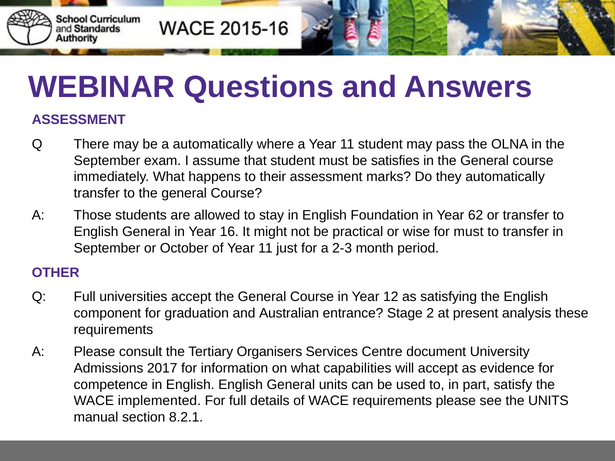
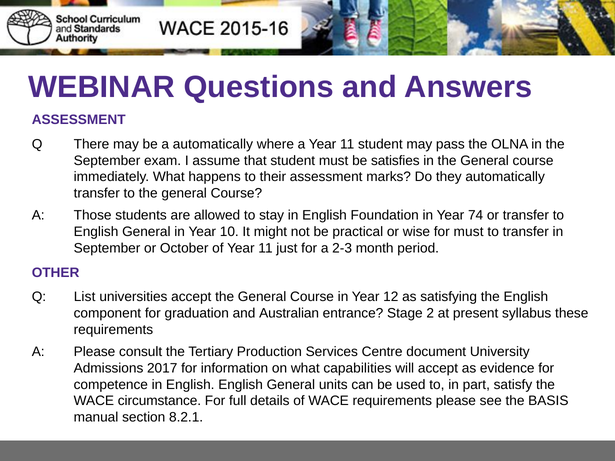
62: 62 -> 74
16: 16 -> 10
Q Full: Full -> List
analysis: analysis -> syllabus
Organisers: Organisers -> Production
implemented: implemented -> circumstance
the UNITS: UNITS -> BASIS
